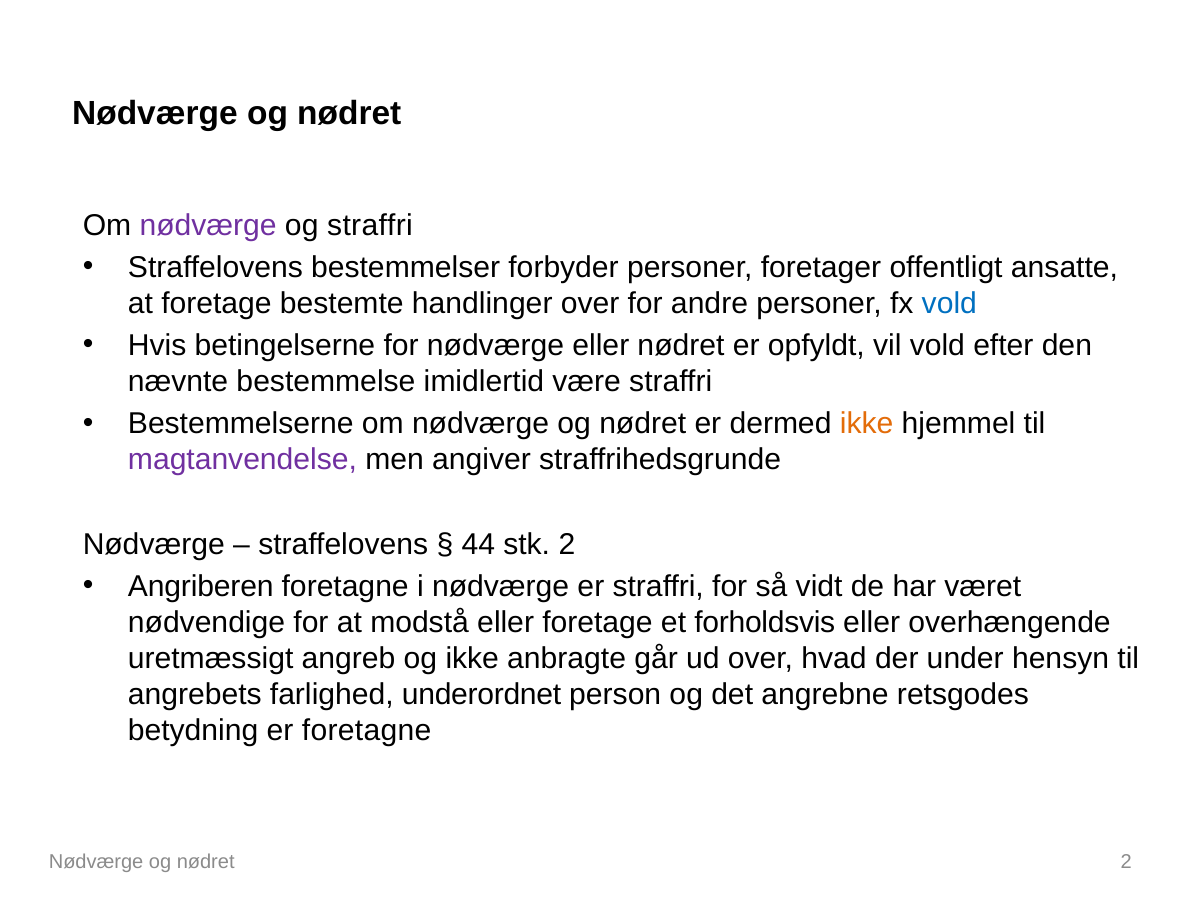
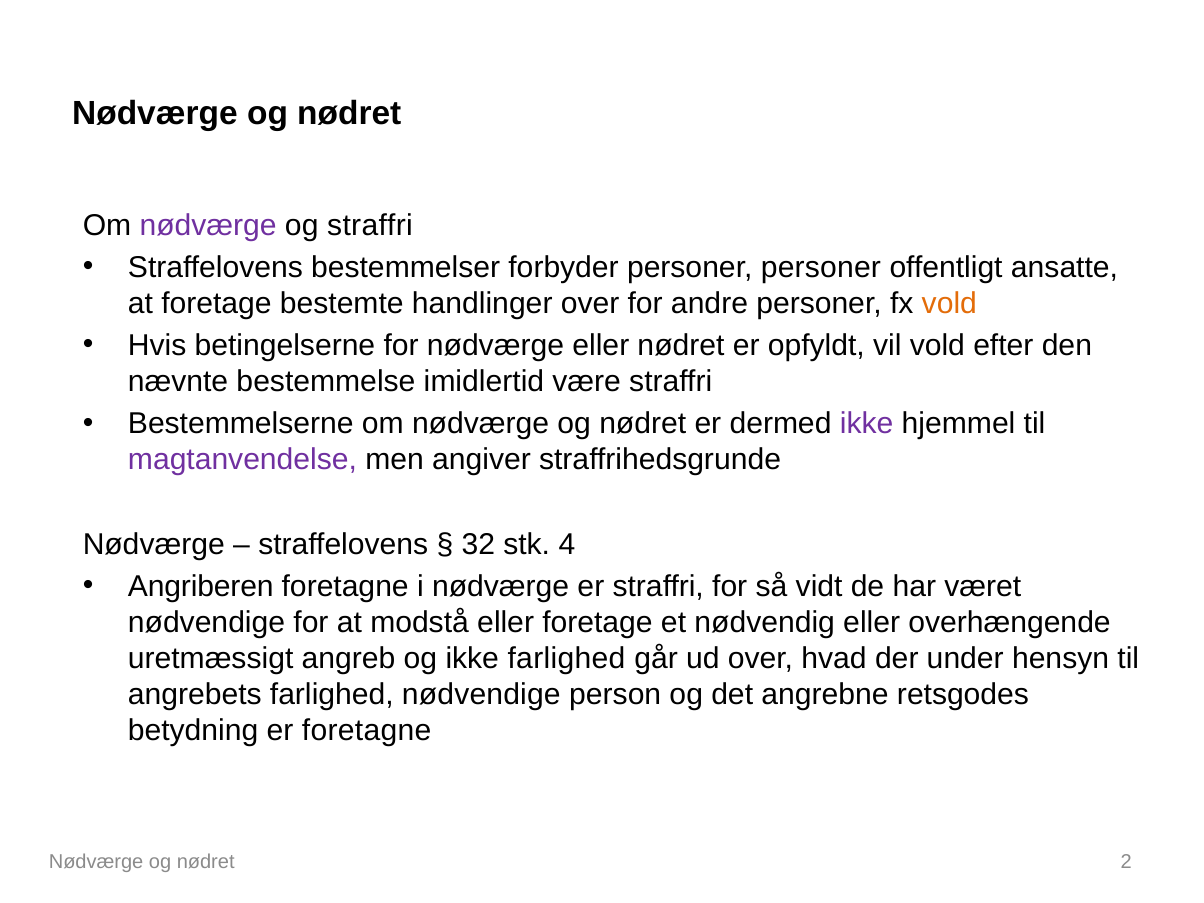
personer foretager: foretager -> personer
vold at (949, 303) colour: blue -> orange
ikke at (867, 424) colour: orange -> purple
44: 44 -> 32
stk 2: 2 -> 4
forholdsvis: forholdsvis -> nødvendig
ikke anbragte: anbragte -> farlighed
farlighed underordnet: underordnet -> nødvendige
